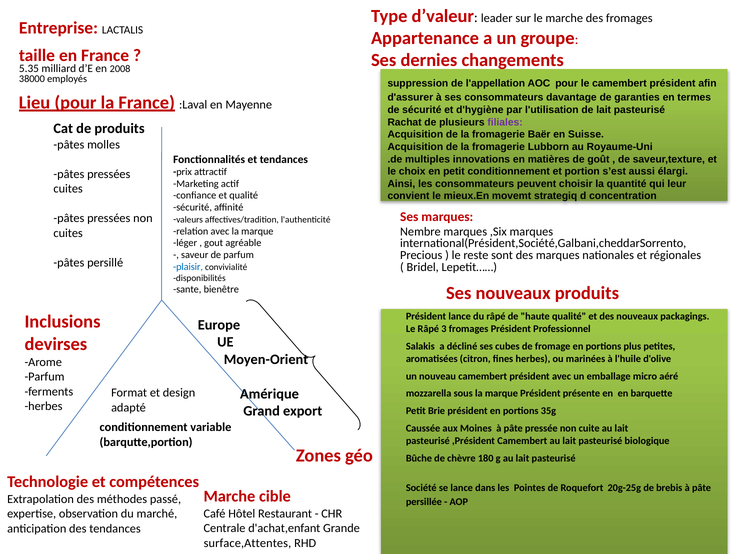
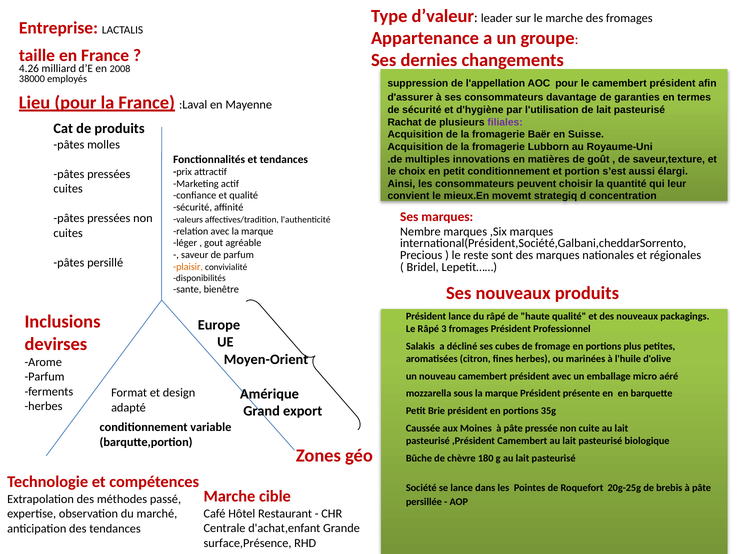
5.35: 5.35 -> 4.26
plaisir colour: blue -> orange
surface,Attentes: surface,Attentes -> surface,Présence
